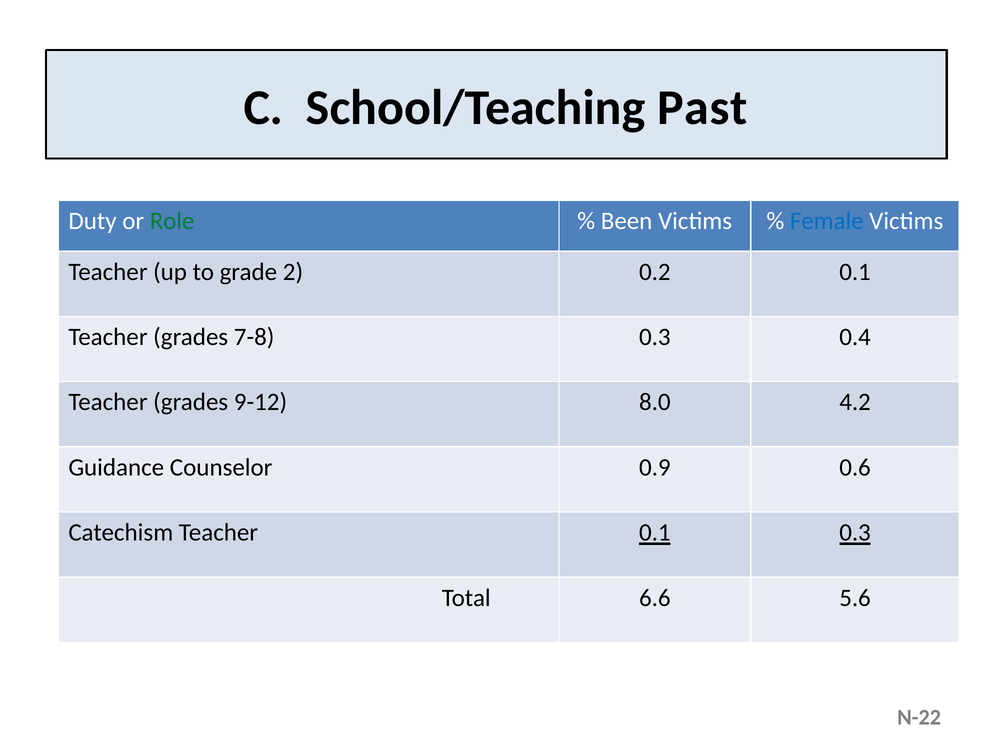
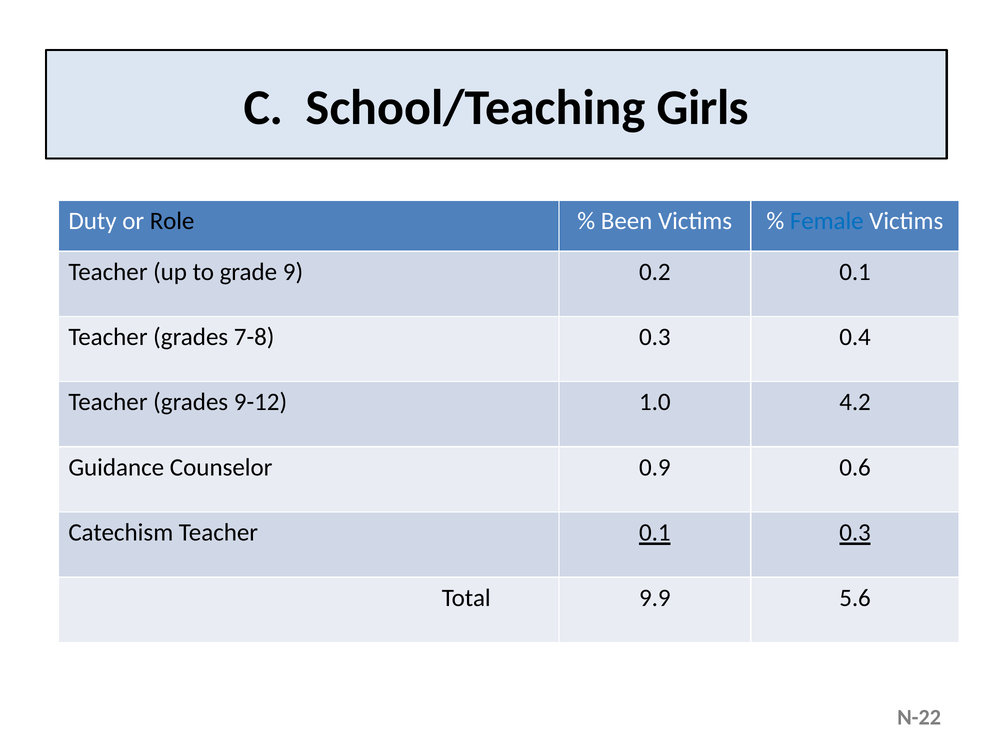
Past: Past -> Girls
Role colour: green -> black
2: 2 -> 9
8.0: 8.0 -> 1.0
6.6: 6.6 -> 9.9
